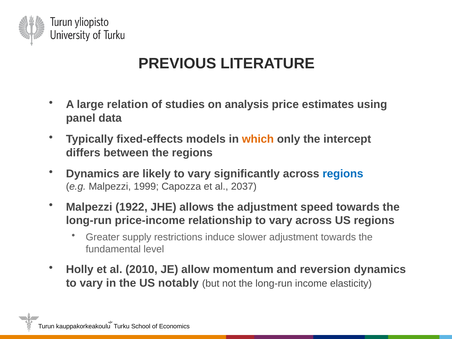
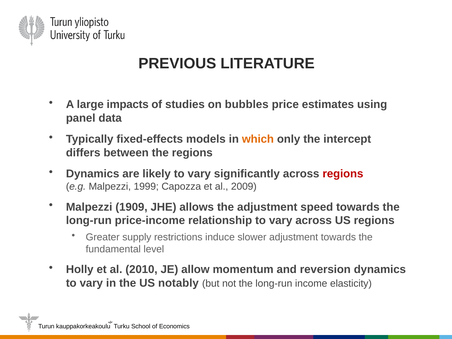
relation: relation -> impacts
analysis: analysis -> bubbles
regions at (343, 174) colour: blue -> red
2037: 2037 -> 2009
1922: 1922 -> 1909
